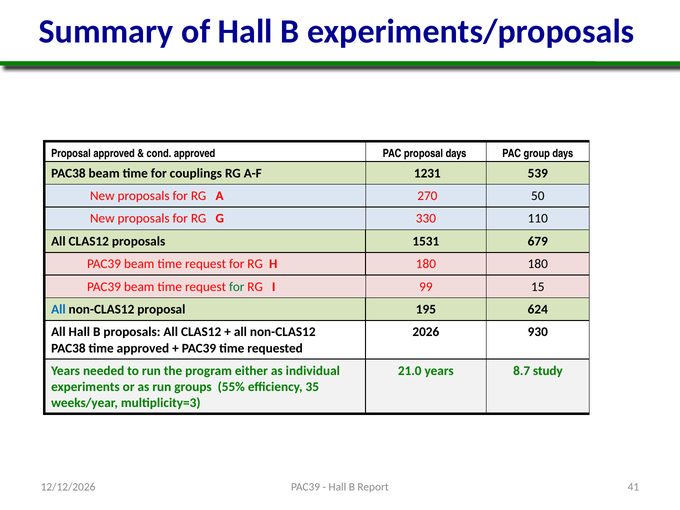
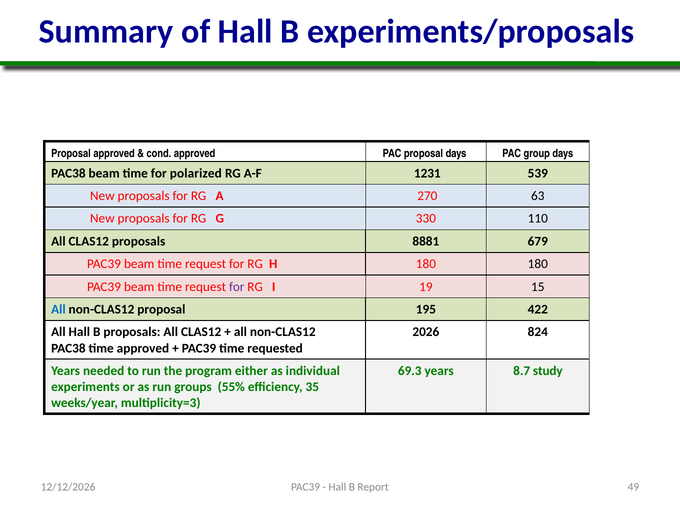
couplings: couplings -> polarized
50: 50 -> 63
1531: 1531 -> 8881
for at (237, 287) colour: green -> purple
99: 99 -> 19
624: 624 -> 422
930: 930 -> 824
21.0: 21.0 -> 69.3
41: 41 -> 49
